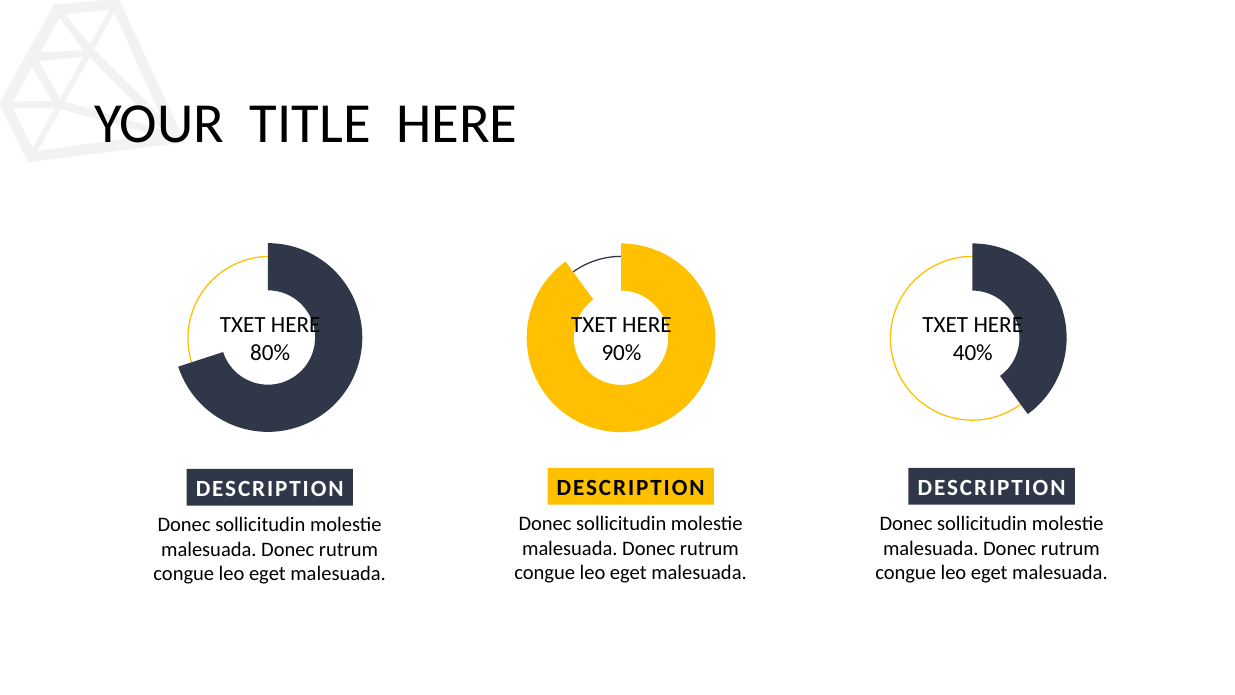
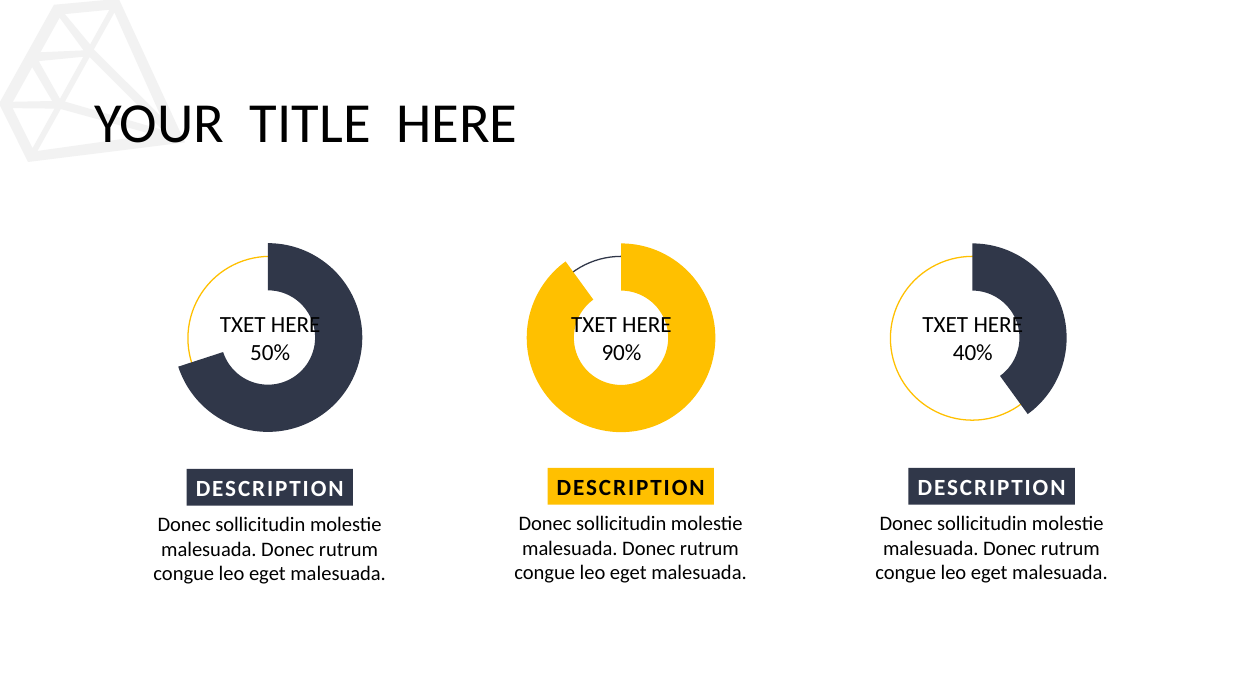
80%: 80% -> 50%
